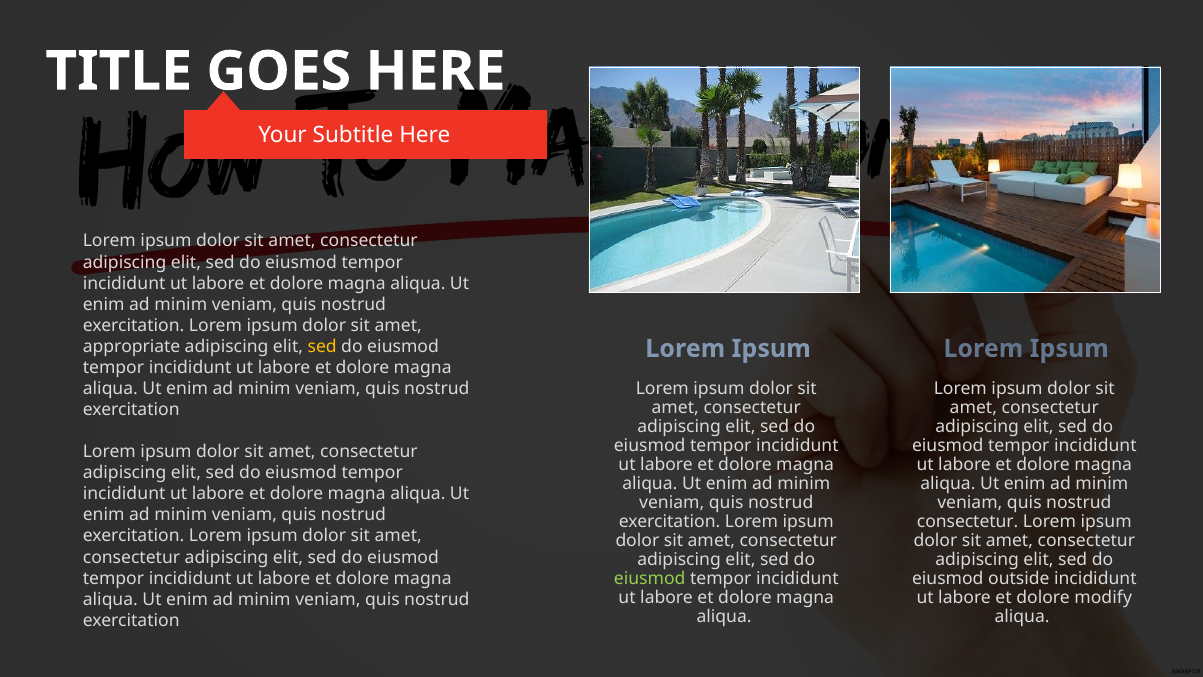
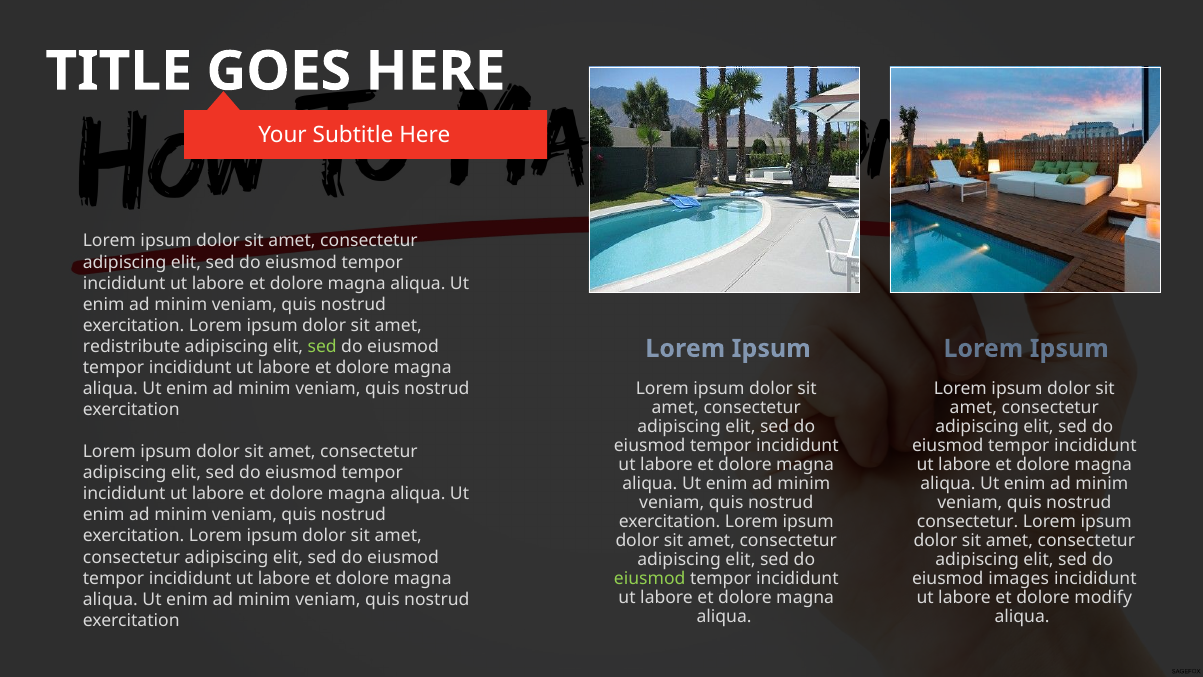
appropriate: appropriate -> redistribute
sed at (322, 346) colour: yellow -> light green
outside: outside -> images
